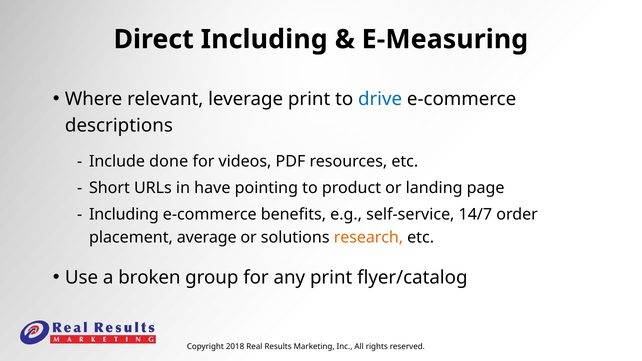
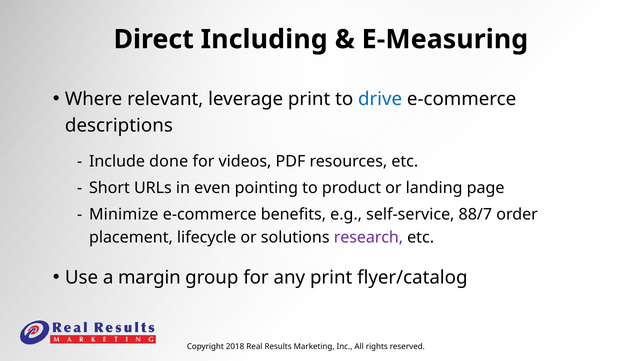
have: have -> even
Including at (124, 215): Including -> Minimize
14/7: 14/7 -> 88/7
average: average -> lifecycle
research colour: orange -> purple
broken: broken -> margin
